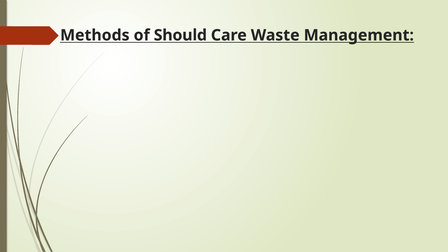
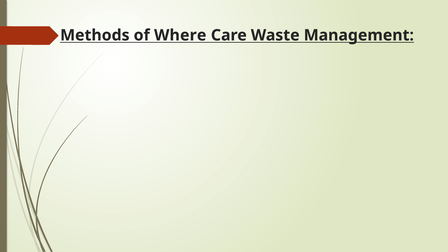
Should: Should -> Where
